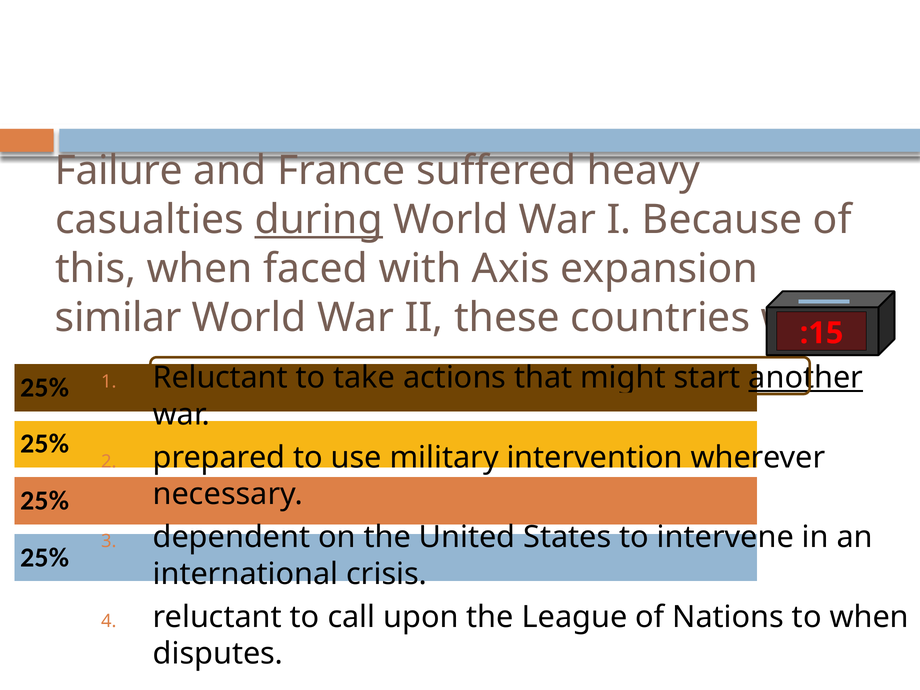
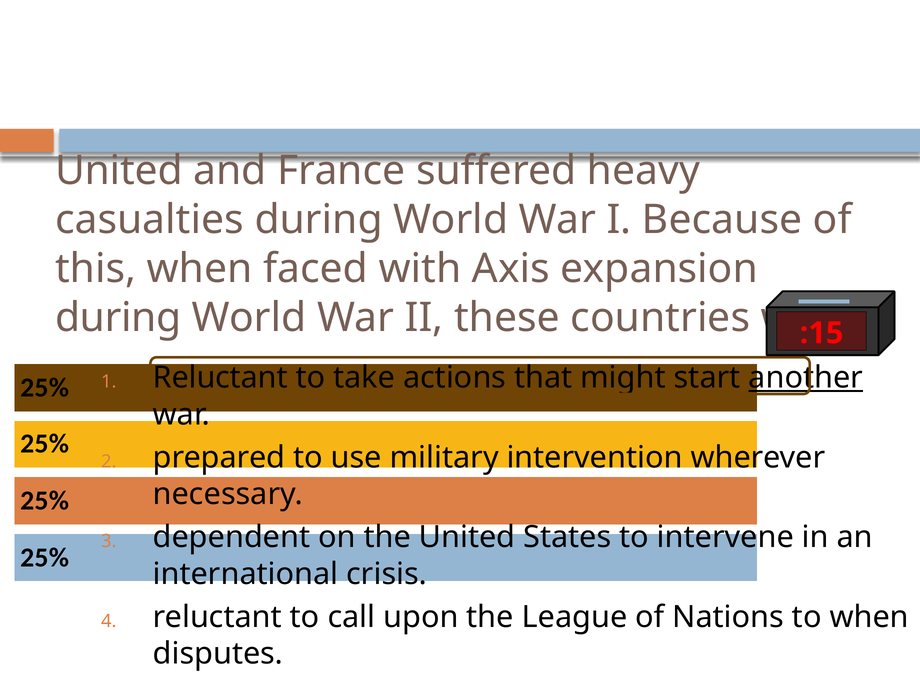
Failure at (119, 171): Failure -> United
during at (319, 220) underline: present -> none
similar at (118, 318): similar -> during
